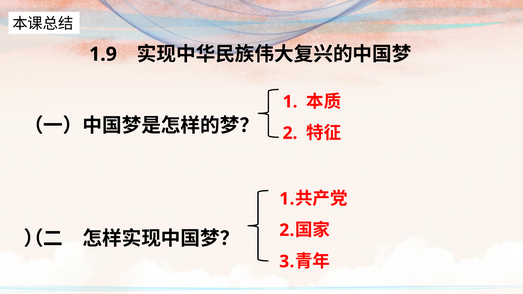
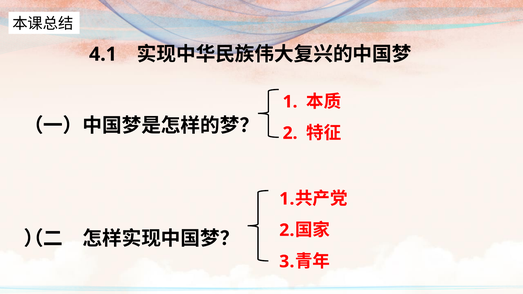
1.9: 1.9 -> 4.1
